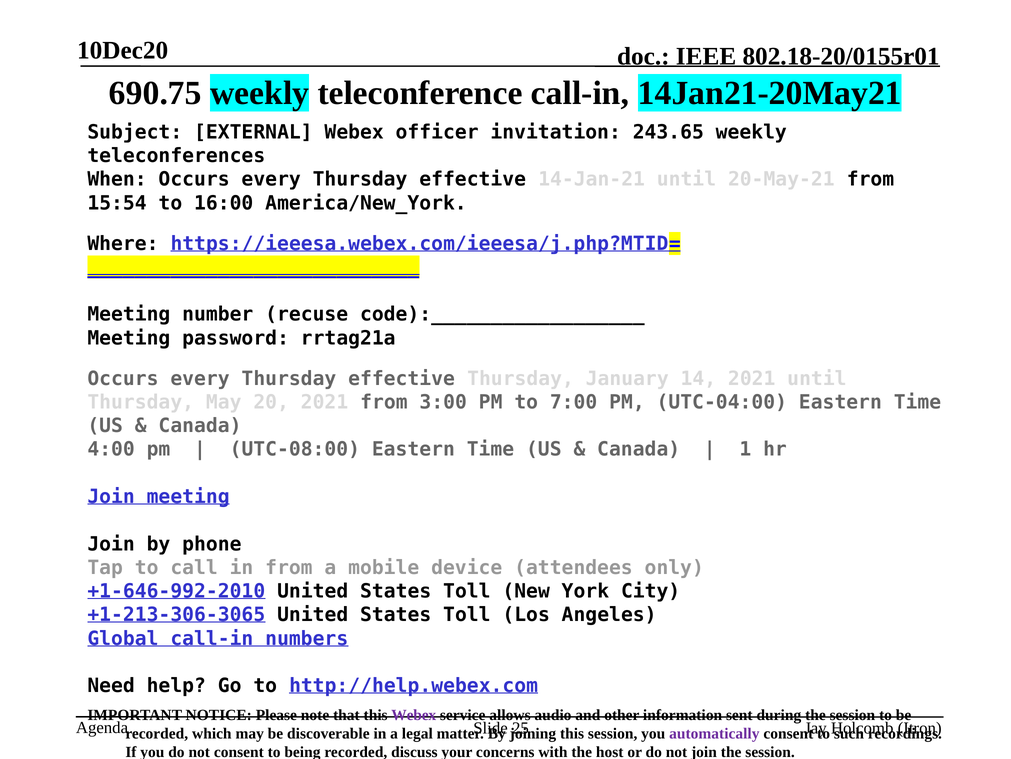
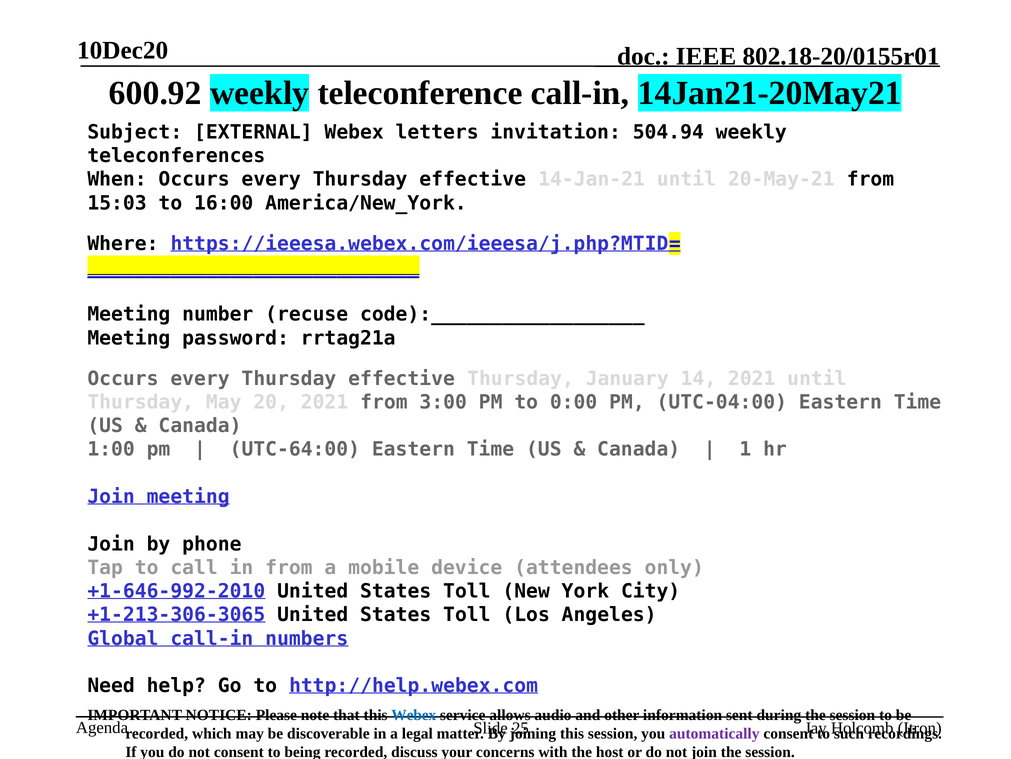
690.75: 690.75 -> 600.92
officer: officer -> letters
243.65: 243.65 -> 504.94
15:54: 15:54 -> 15:03
7:00: 7:00 -> 0:00
4:00: 4:00 -> 1:00
UTC-08:00: UTC-08:00 -> UTC-64:00
Webex at (414, 714) colour: purple -> blue
